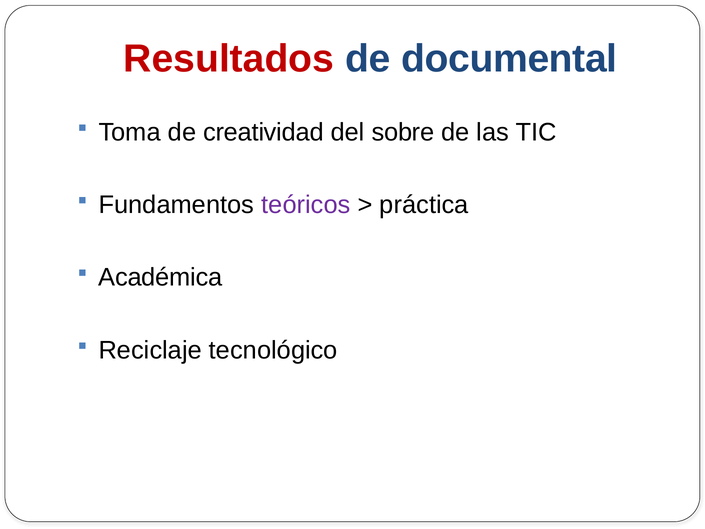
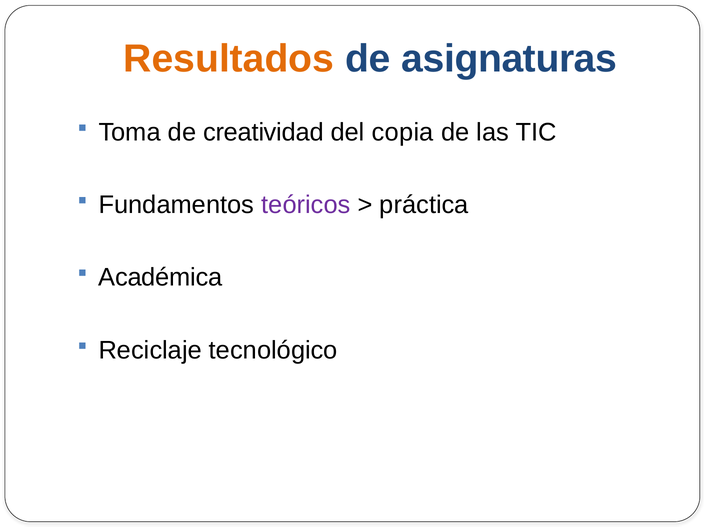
Resultados colour: red -> orange
documental: documental -> asignaturas
sobre: sobre -> copia
